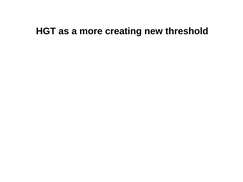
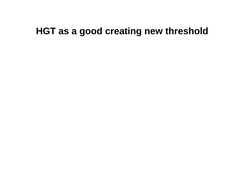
more: more -> good
